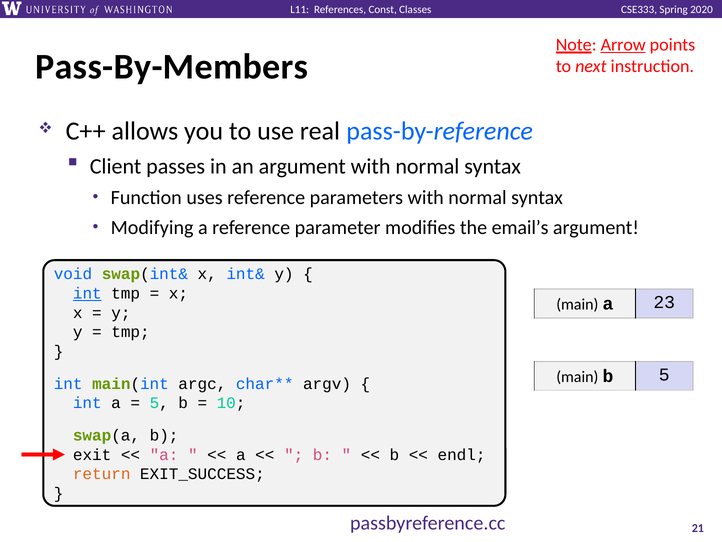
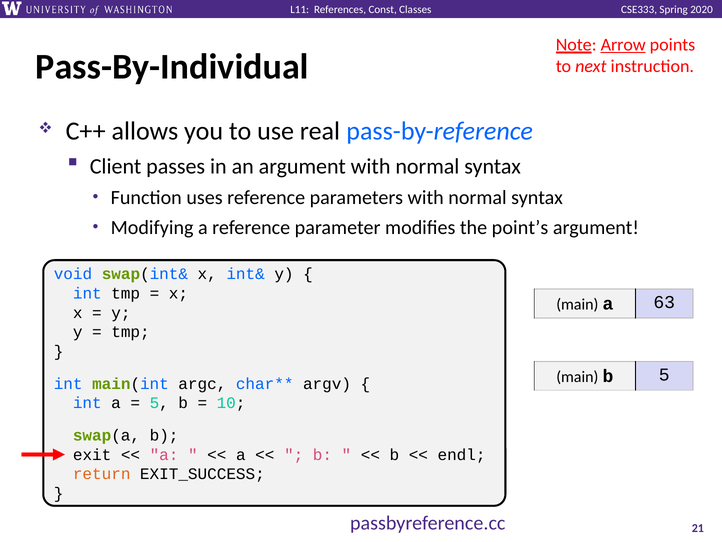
Pass-By-Members: Pass-By-Members -> Pass-By-Individual
email’s: email’s -> point’s
int at (87, 293) underline: present -> none
23: 23 -> 63
